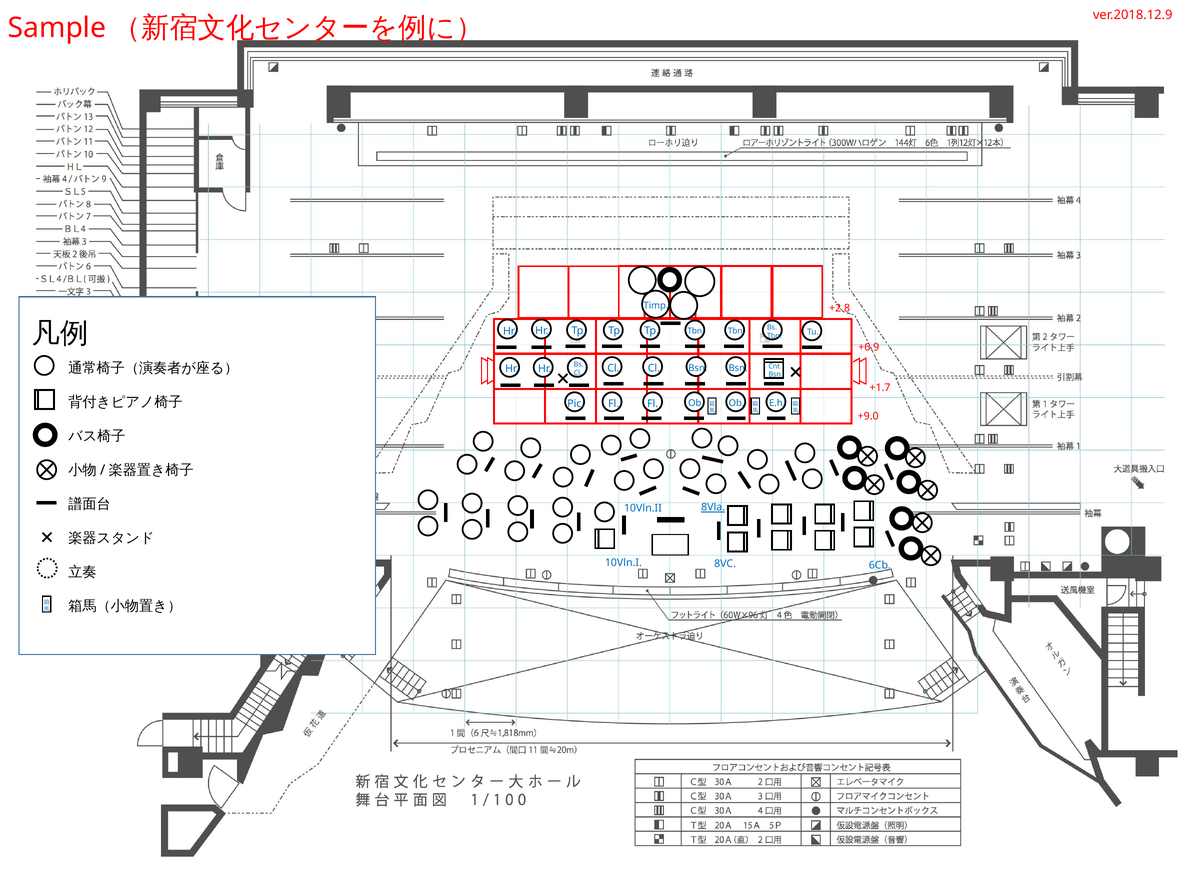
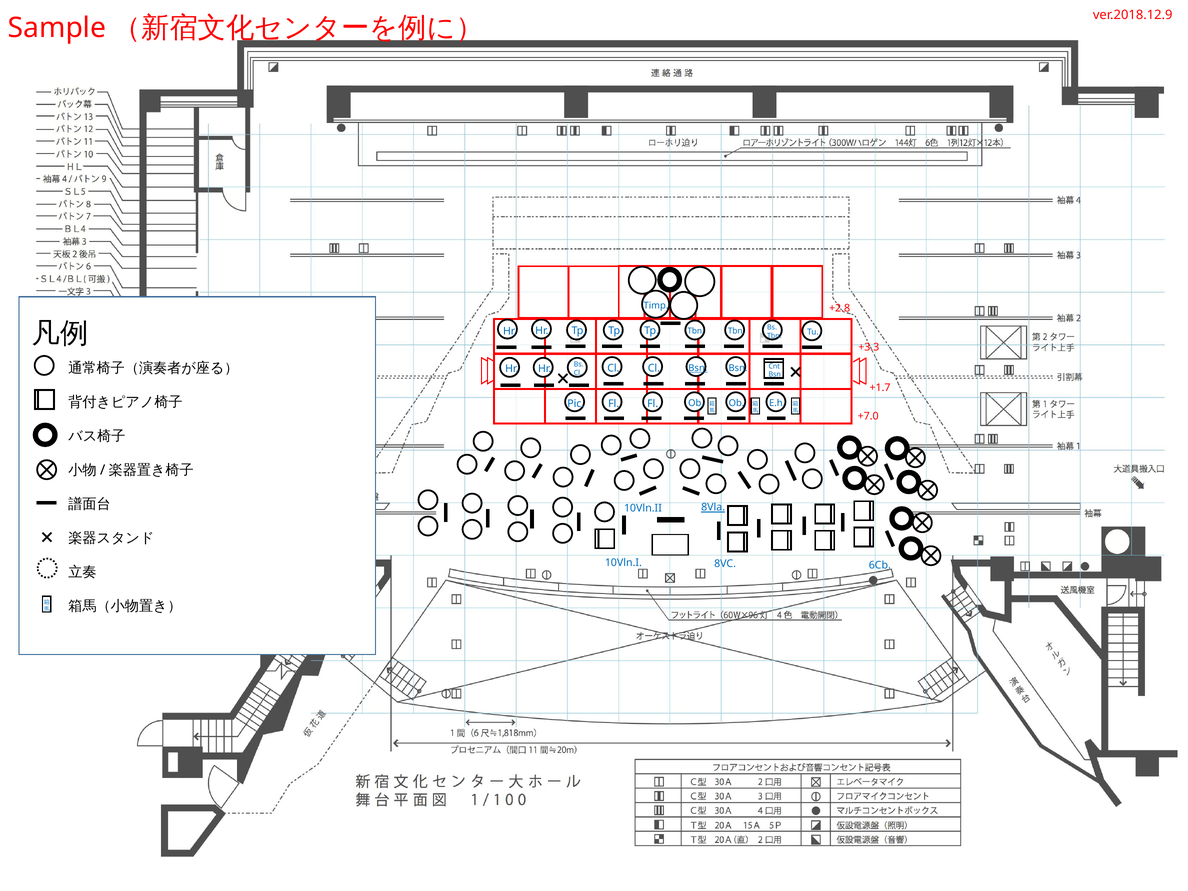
+6.9: +6.9 -> +3.3
Bsn at (698, 368) underline: none -> present
+9.0: +9.0 -> +7.0
